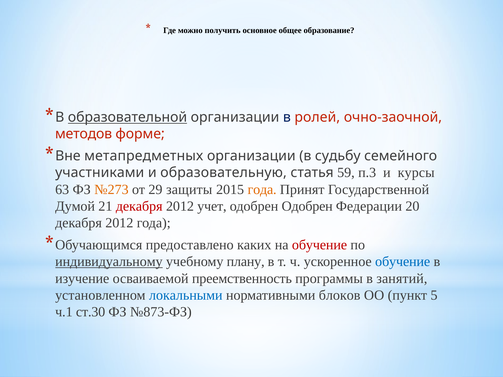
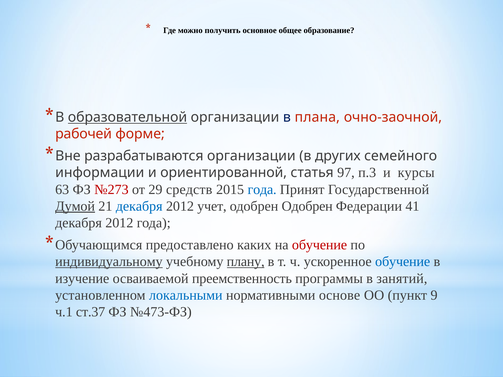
ролей: ролей -> плана
методов: методов -> рабочей
метапредметных: метапредметных -> разрабатываются
судьбу: судьбу -> других
участниками: участниками -> информации
образовательную: образовательную -> ориентированной
59: 59 -> 97
№273 colour: orange -> red
защиты: защиты -> средств
года at (262, 190) colour: orange -> blue
Думой underline: none -> present
декабря at (139, 206) colour: red -> blue
20: 20 -> 41
плану underline: none -> present
блоков: блоков -> основе
5: 5 -> 9
ст.30: ст.30 -> ст.37
№873-ФЗ: №873-ФЗ -> №473-ФЗ
